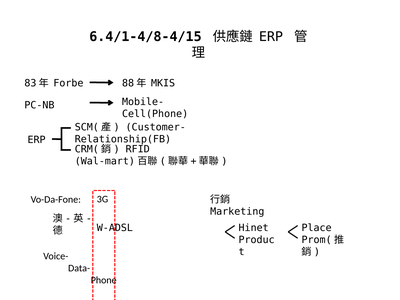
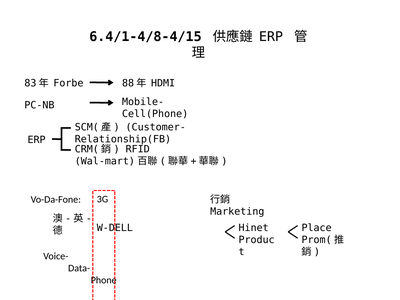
MKIS: MKIS -> HDMI
W-ADSL: W-ADSL -> W-DELL
